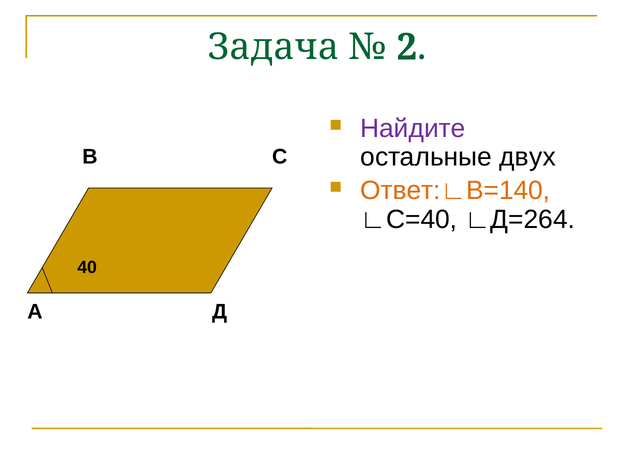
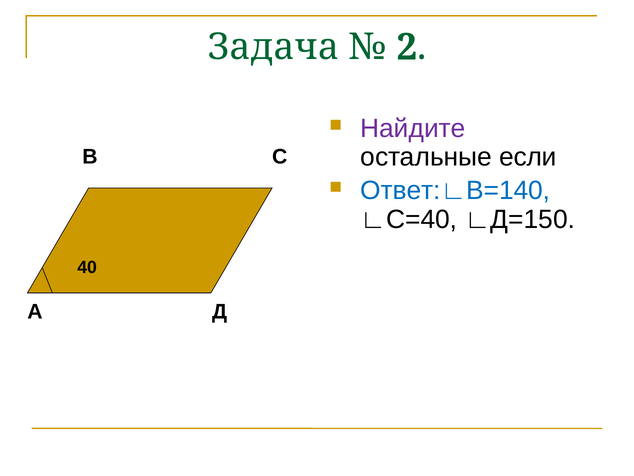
двух: двух -> если
Ответ:∟В=140 colour: orange -> blue
∟Д=264: ∟Д=264 -> ∟Д=150
